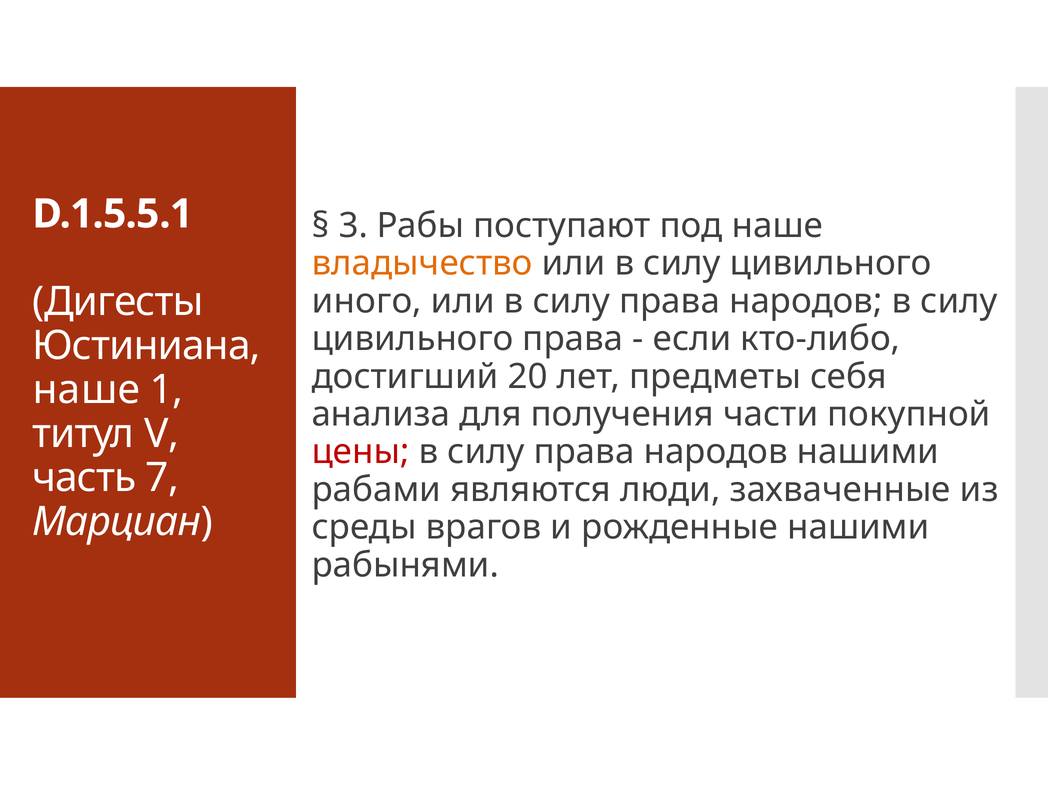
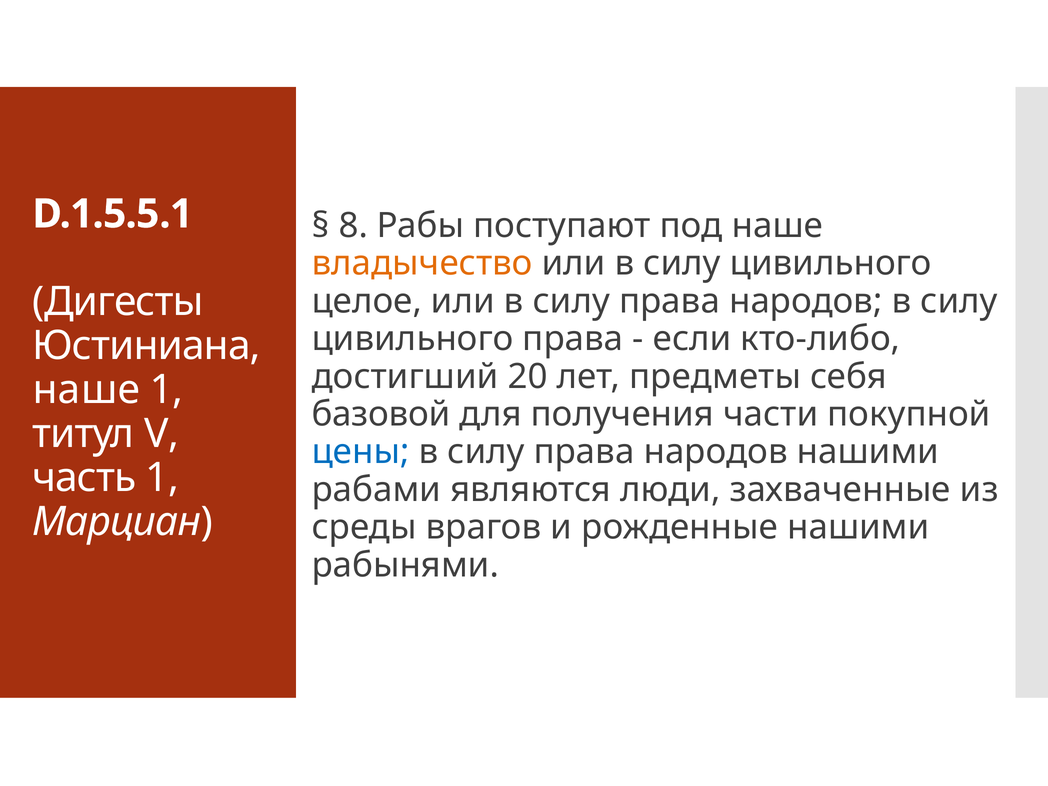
3: 3 -> 8
иного: иного -> целое
анализа: анализа -> базовой
цены colour: red -> blue
часть 7: 7 -> 1
